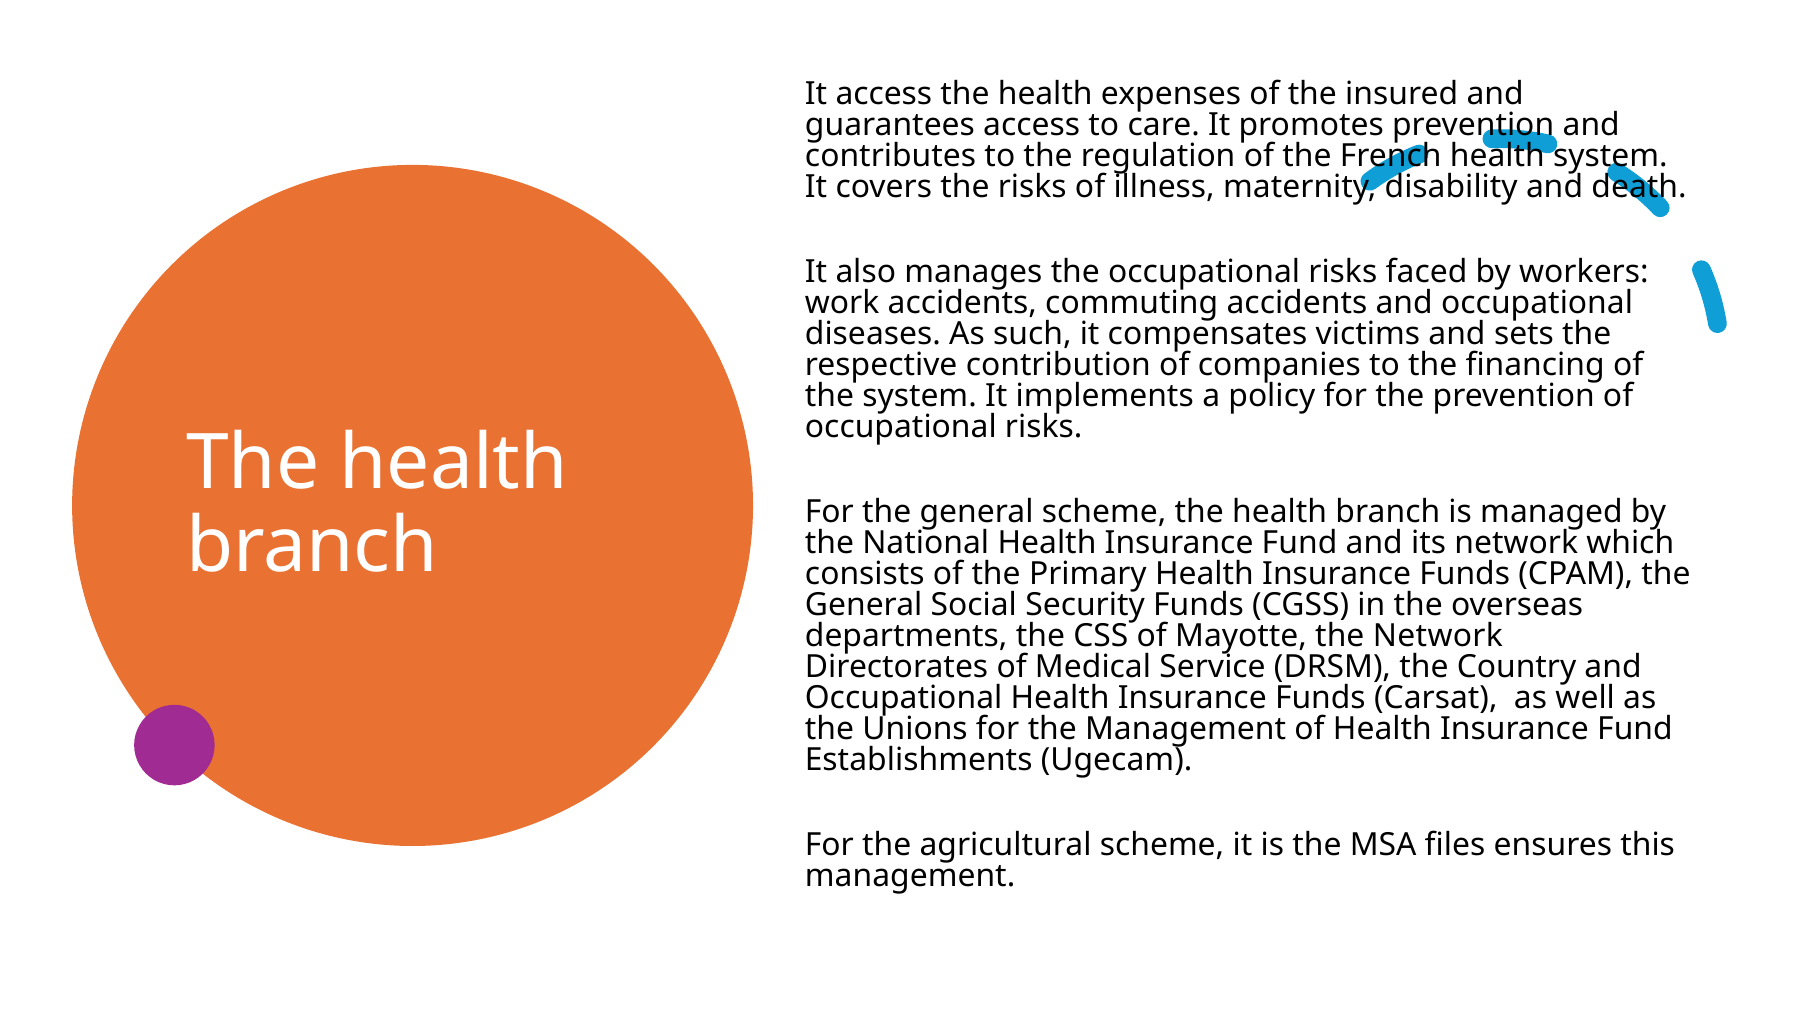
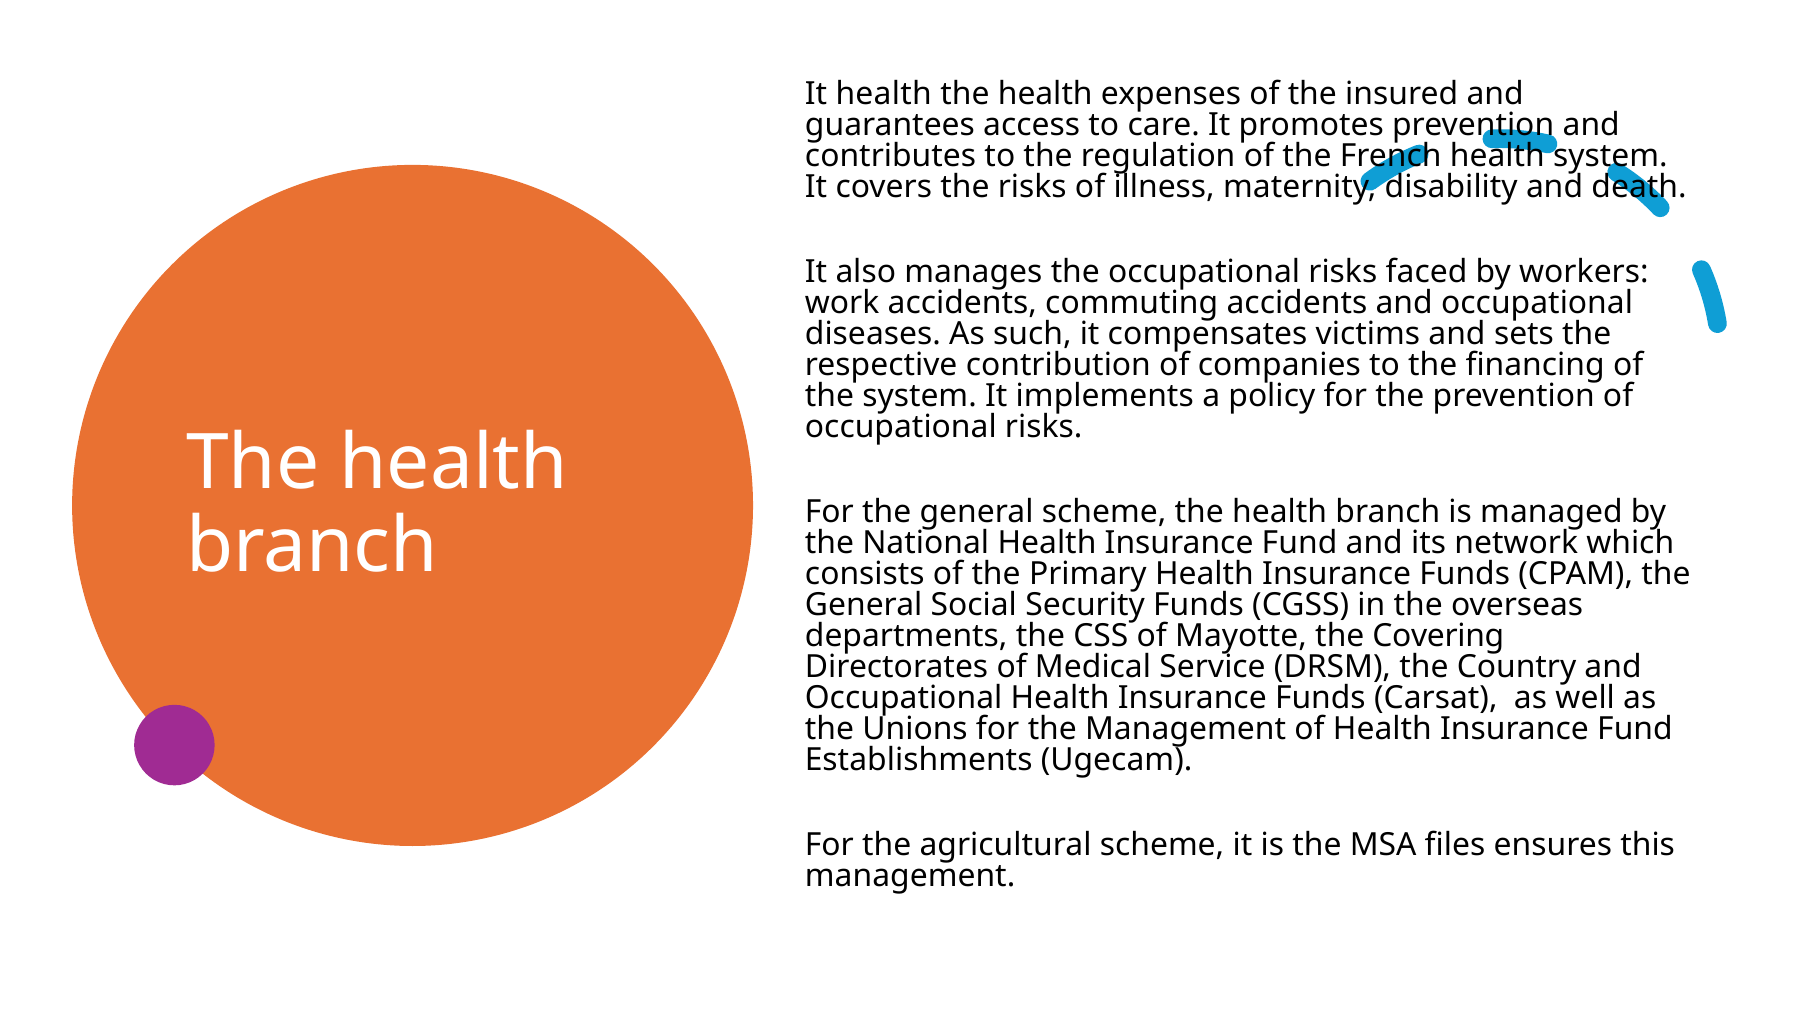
It access: access -> health
the Network: Network -> Covering
